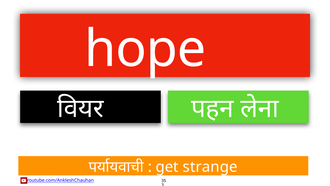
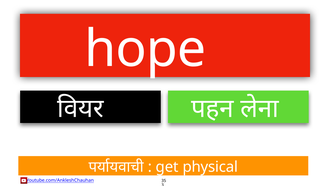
strange: strange -> physical
